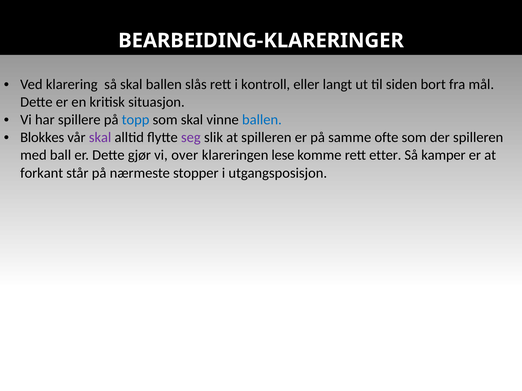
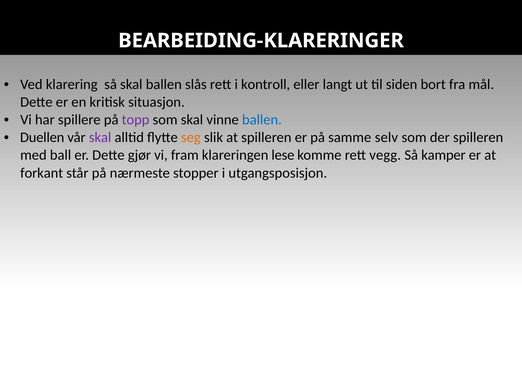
topp colour: blue -> purple
Blokkes: Blokkes -> Duellen
seg colour: purple -> orange
ofte: ofte -> selv
over: over -> fram
etter: etter -> vegg
